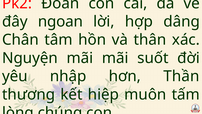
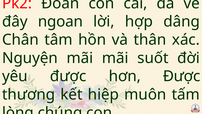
yêu nhập: nhập -> được
hơn Thần: Thần -> Được
